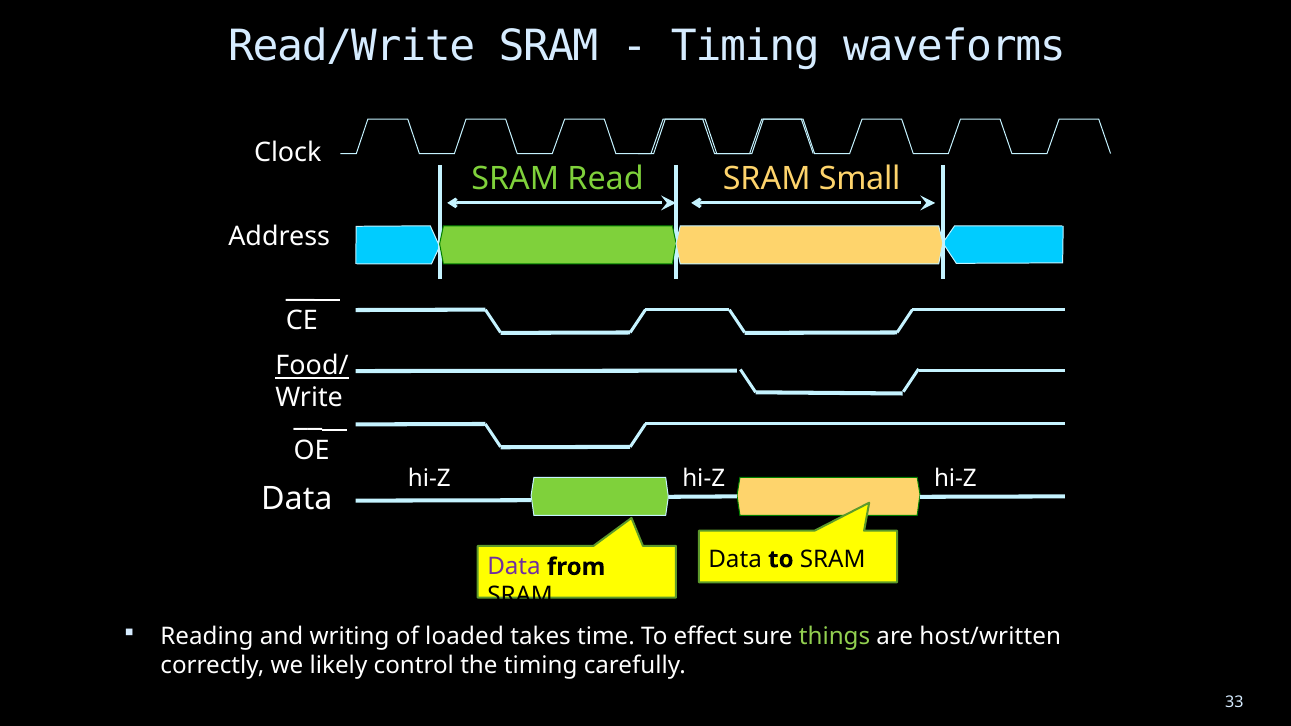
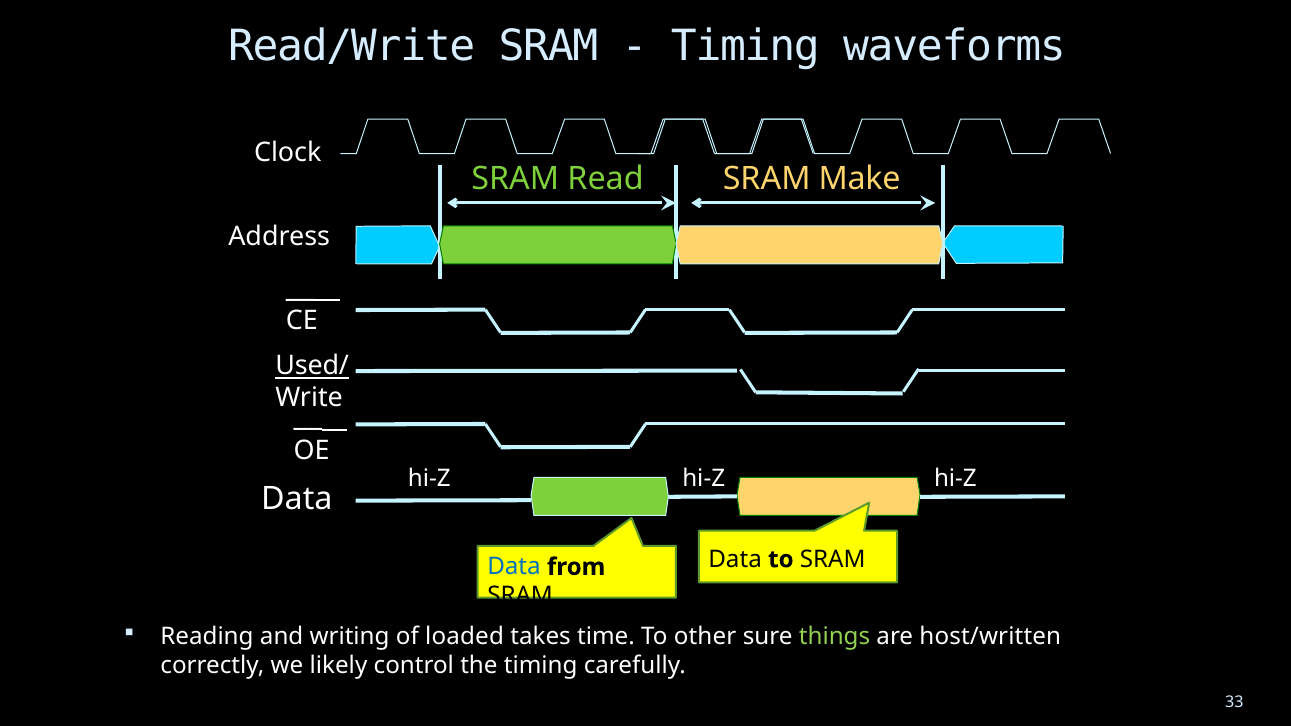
Small: Small -> Make
Food/: Food/ -> Used/
Data at (514, 567) colour: purple -> blue
effect: effect -> other
